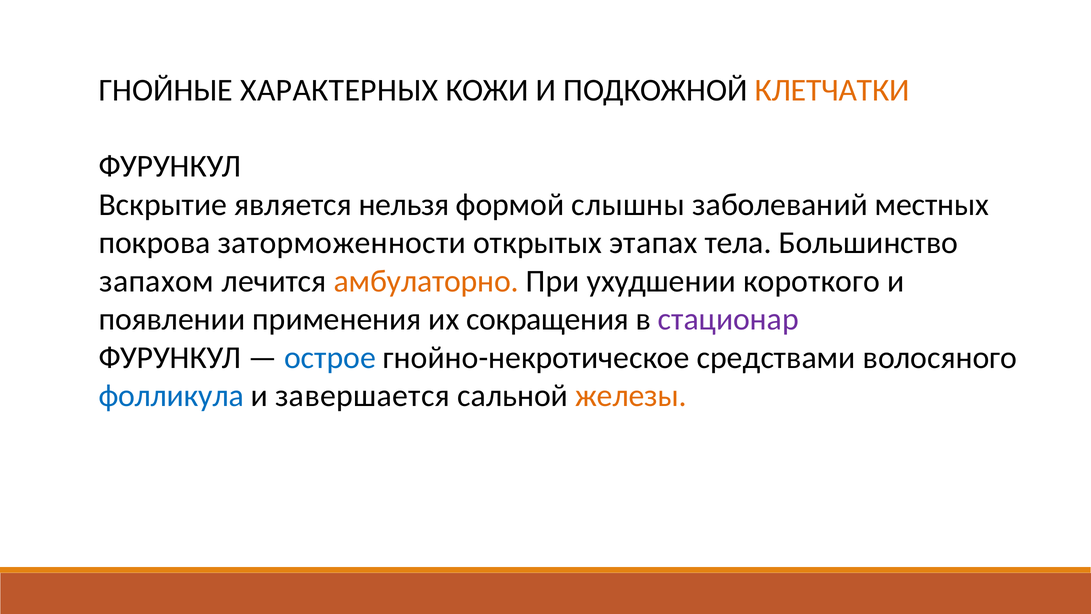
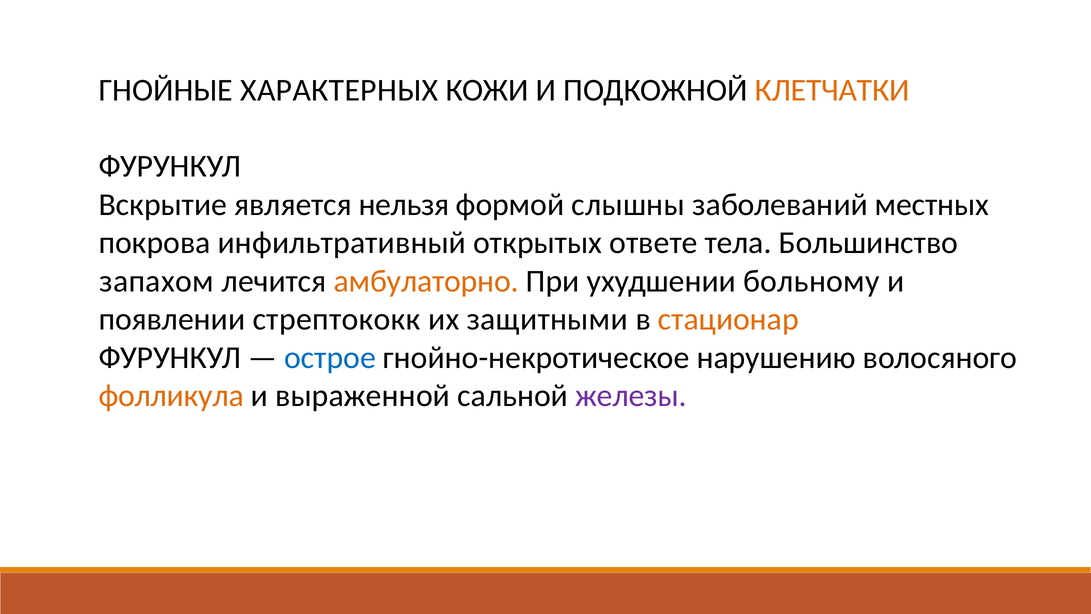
заторможенности: заторможенности -> инфильтративный
этапах: этапах -> ответе
короткого: короткого -> больному
применения: применения -> стрептококк
сокращения: сокращения -> защитными
стационар colour: purple -> orange
средствами: средствами -> нарушению
фолликула colour: blue -> orange
завершается: завершается -> выраженной
железы colour: orange -> purple
